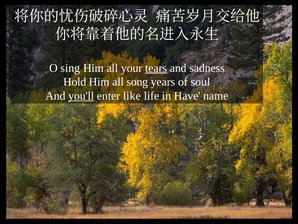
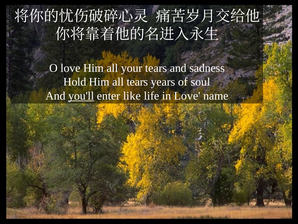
O sing: sing -> love
tears at (156, 68) underline: present -> none
all song: song -> tears
in Have: Have -> Love
